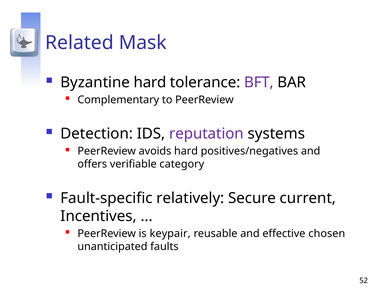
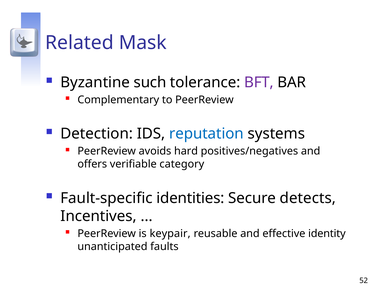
Byzantine hard: hard -> such
reputation colour: purple -> blue
relatively: relatively -> identities
current: current -> detects
chosen: chosen -> identity
